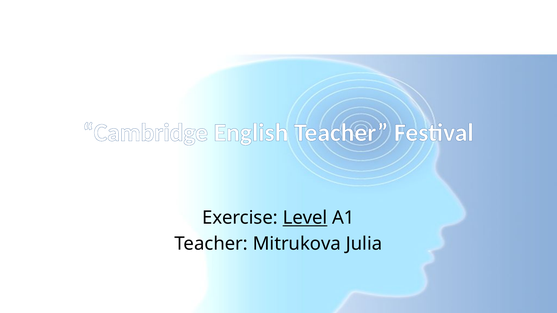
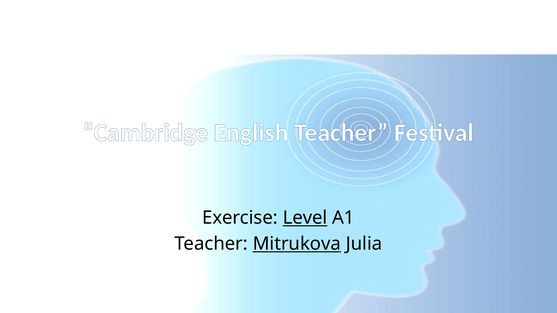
Mitrukova underline: none -> present
